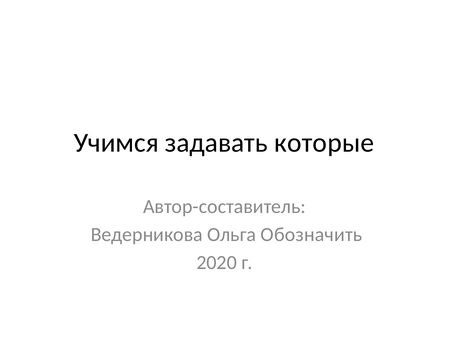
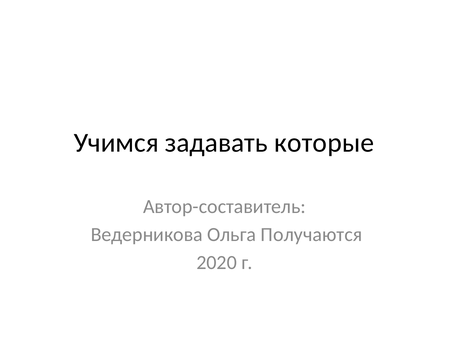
Обозначить: Обозначить -> Получаются
